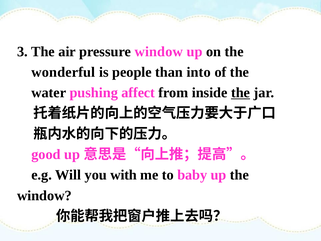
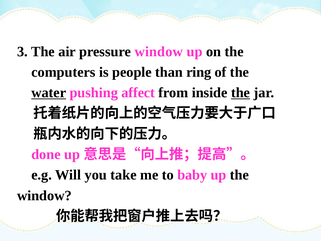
wonderful: wonderful -> computers
into: into -> ring
water underline: none -> present
good: good -> done
with: with -> take
